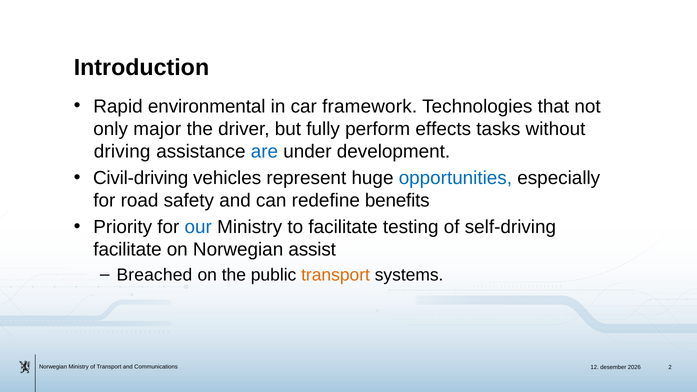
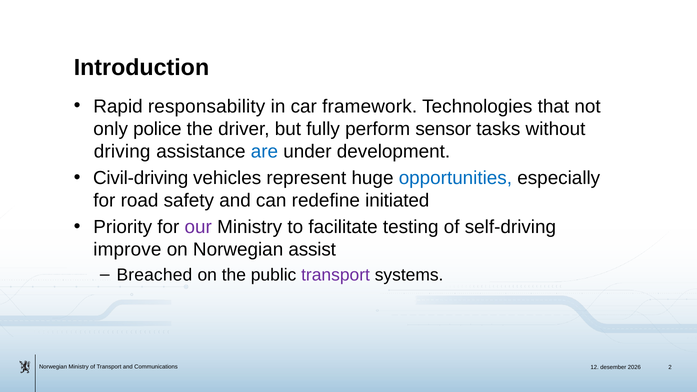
environmental: environmental -> responsability
major: major -> police
effects: effects -> sensor
benefits: benefits -> initiated
our colour: blue -> purple
facilitate at (128, 250): facilitate -> improve
transport at (336, 275) colour: orange -> purple
